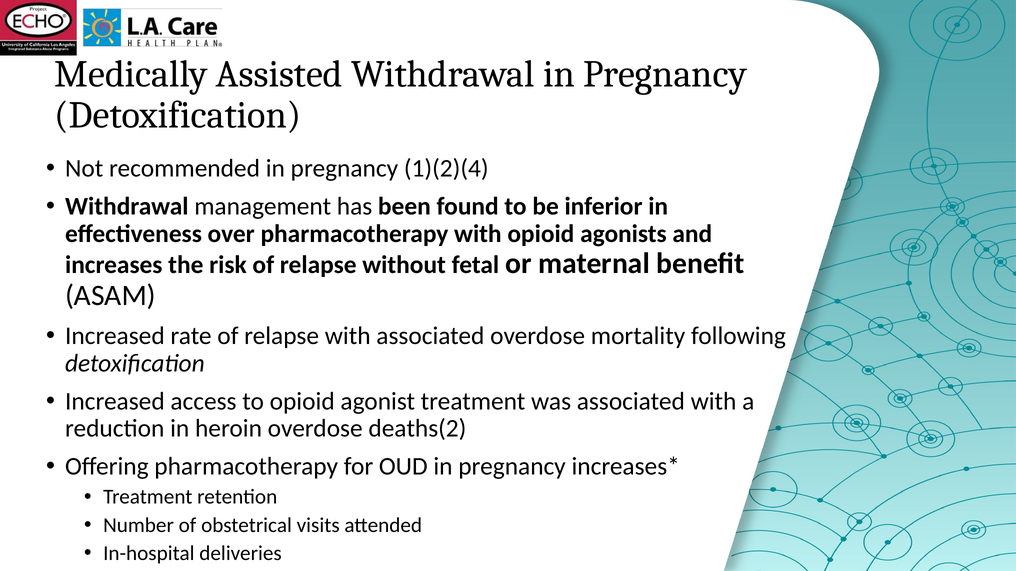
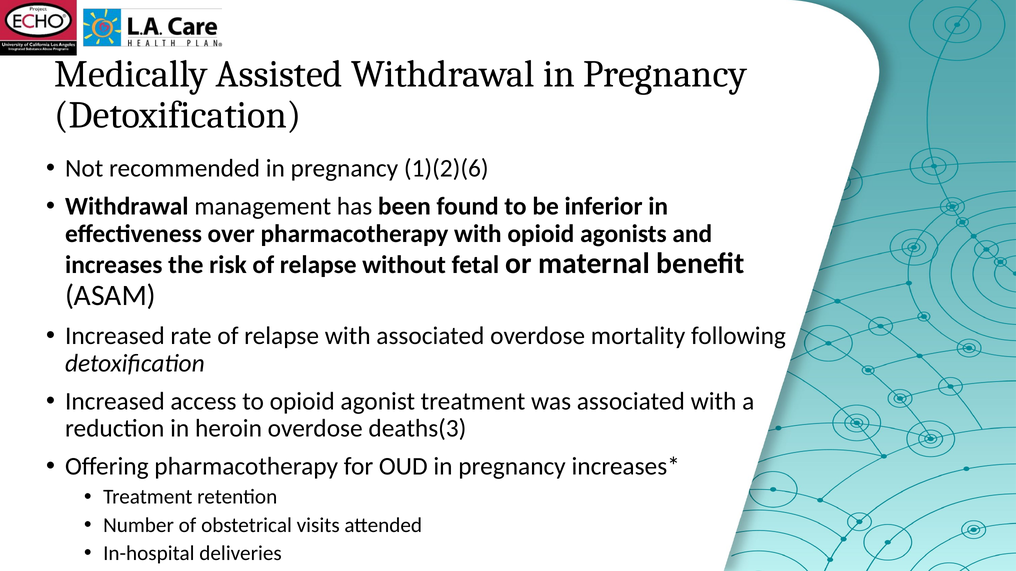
1)(2)(4: 1)(2)(4 -> 1)(2)(6
deaths(2: deaths(2 -> deaths(3
